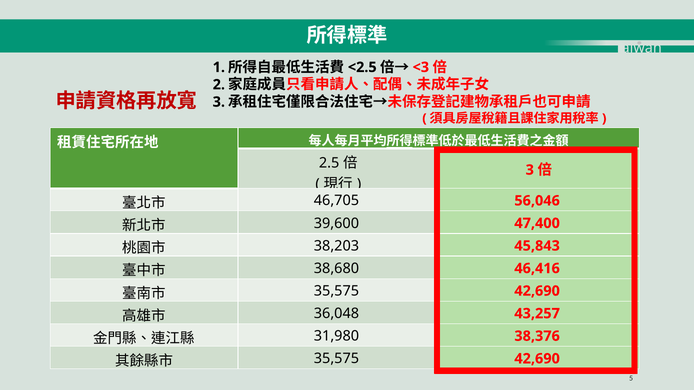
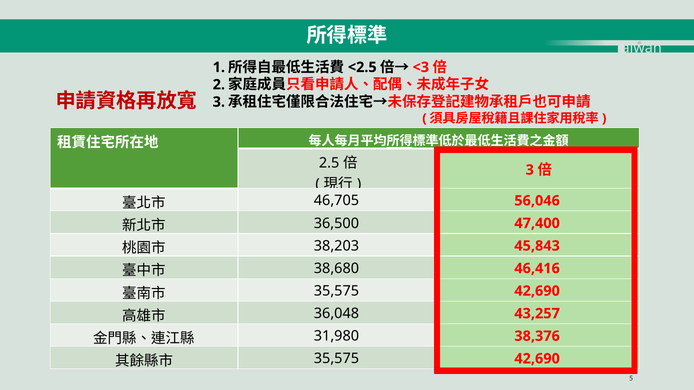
39,600: 39,600 -> 36,500
